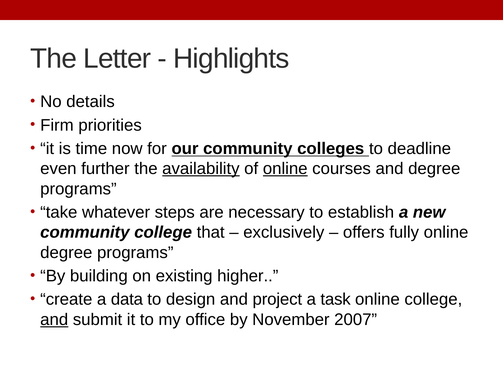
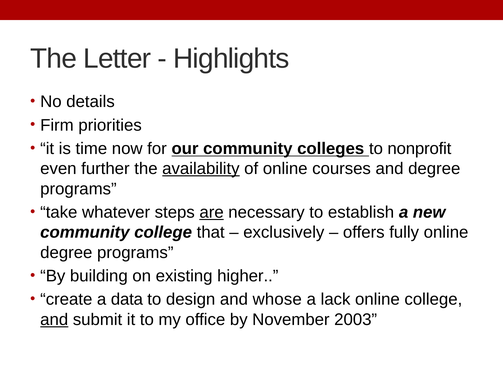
deadline: deadline -> nonprofit
online at (285, 169) underline: present -> none
are underline: none -> present
project: project -> whose
task: task -> lack
2007: 2007 -> 2003
